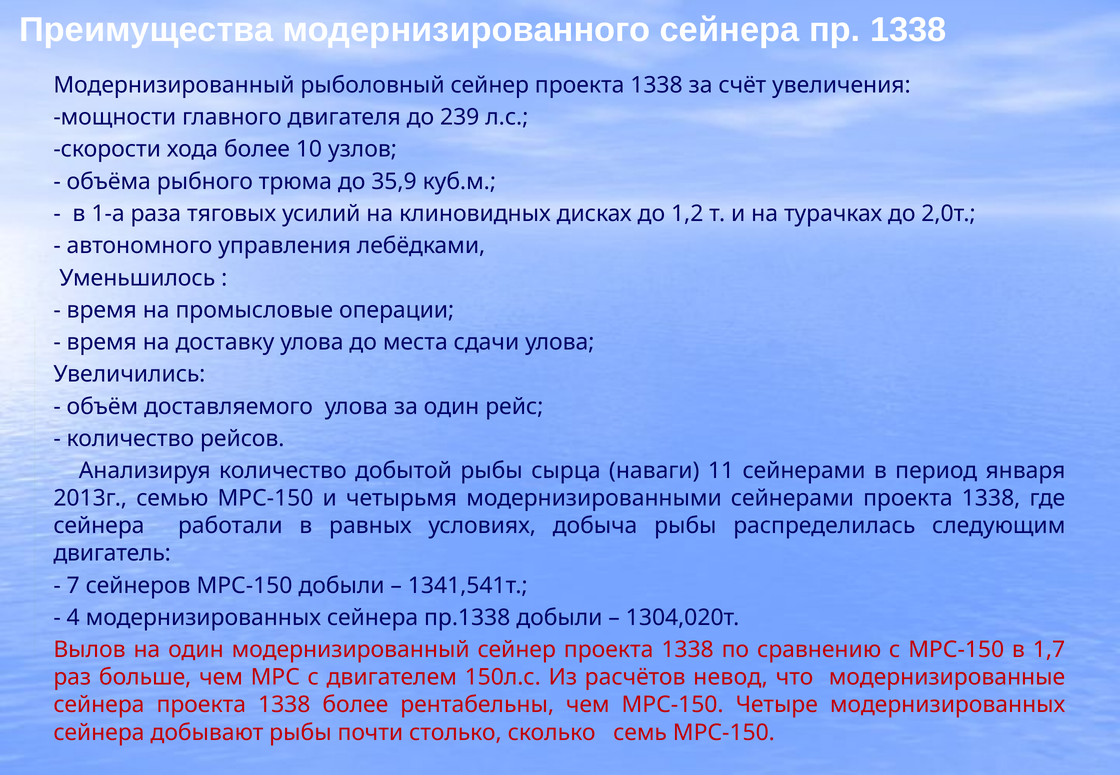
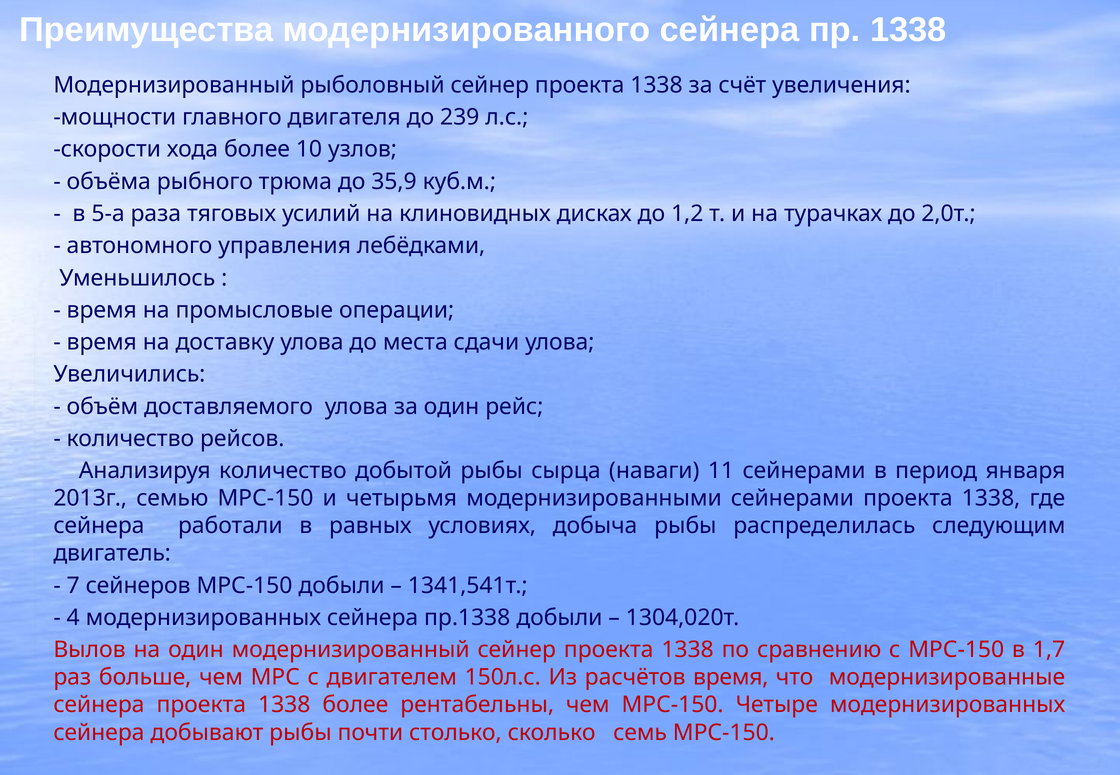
1-а: 1-а -> 5-а
расчётов невод: невод -> время
